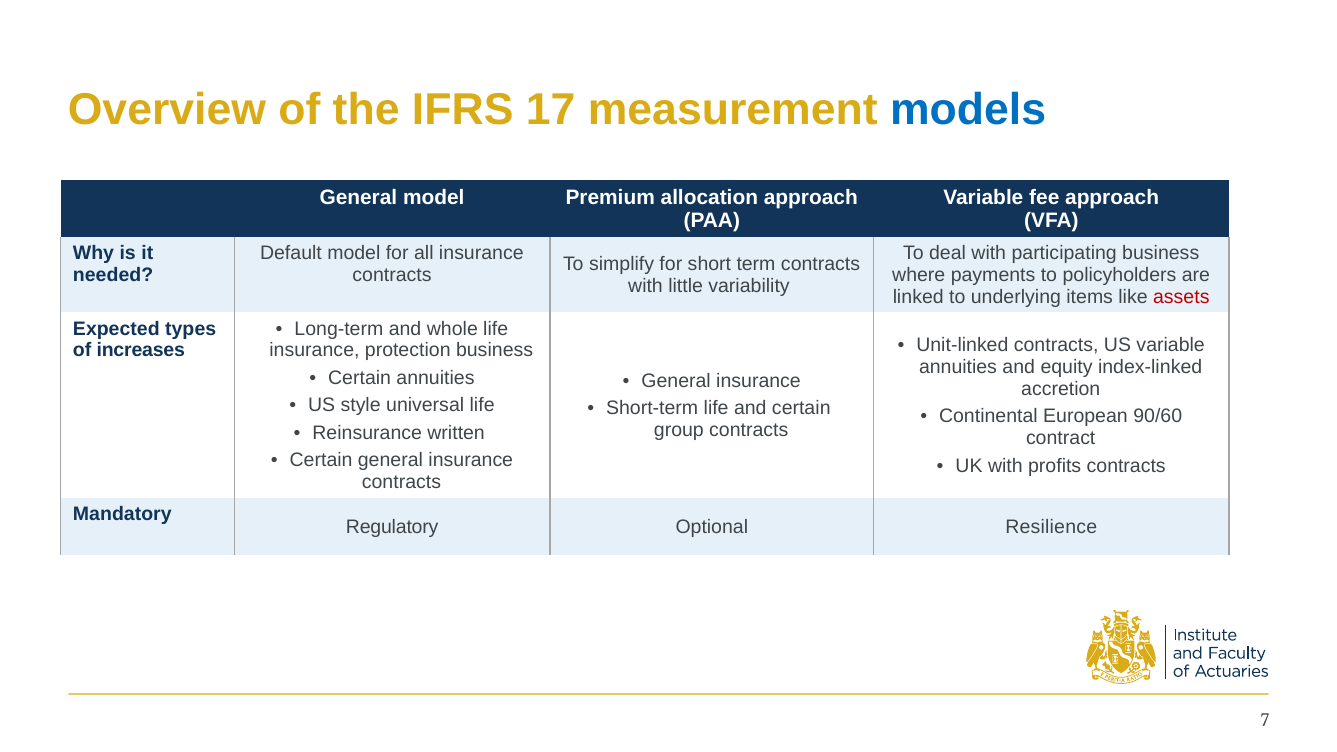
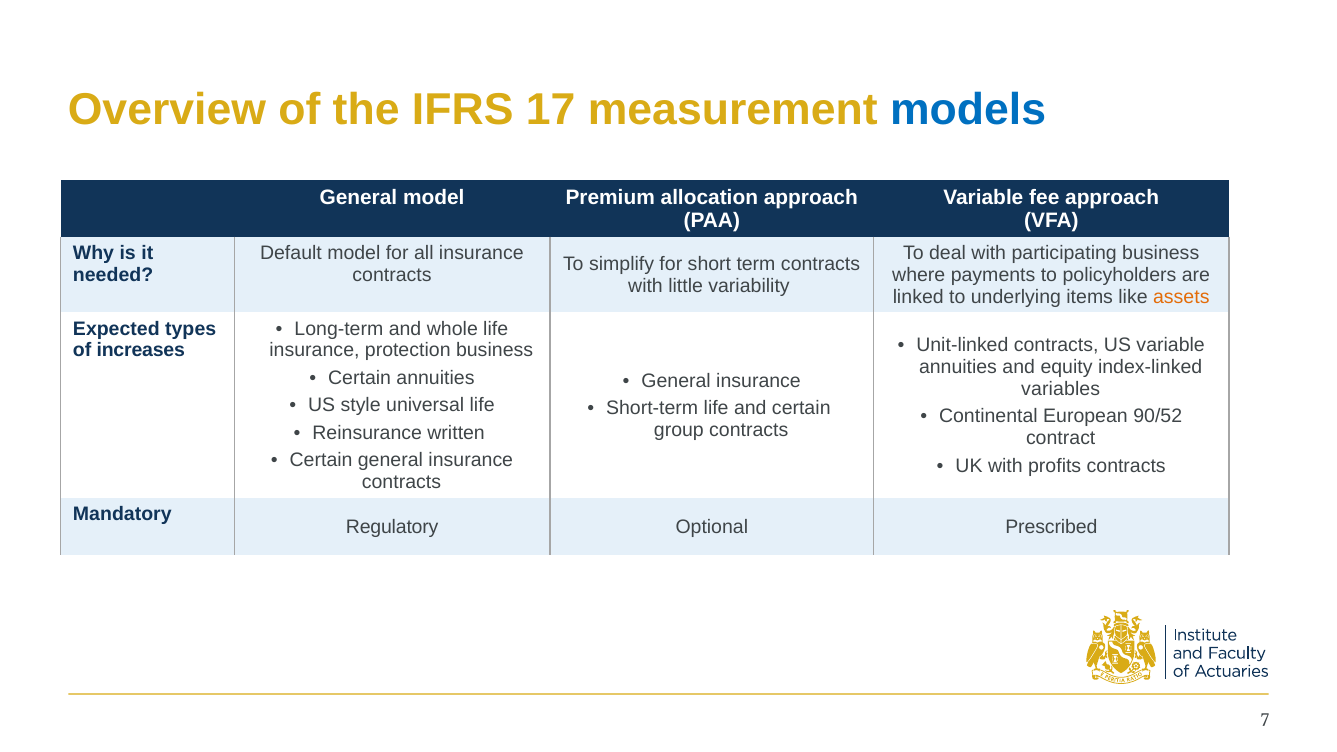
assets colour: red -> orange
accretion: accretion -> variables
90/60: 90/60 -> 90/52
Resilience: Resilience -> Prescribed
